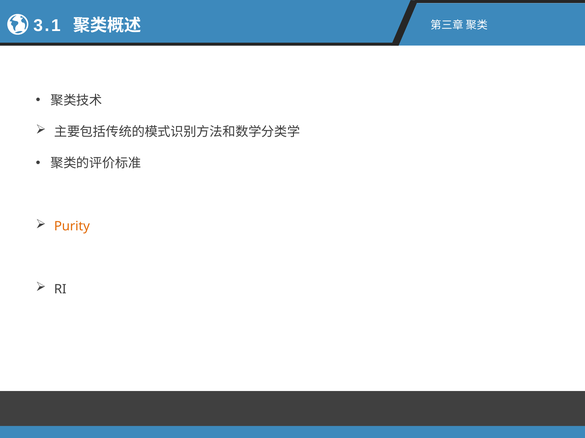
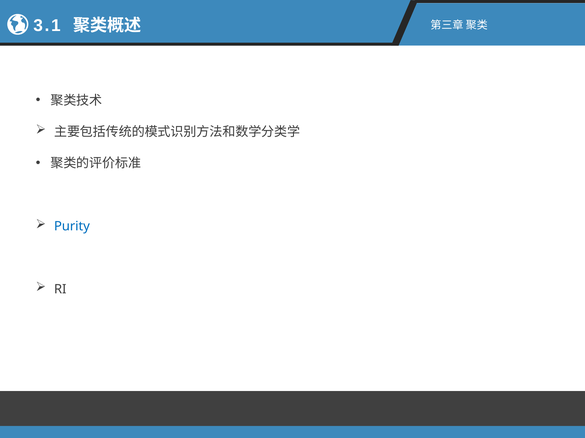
Purity colour: orange -> blue
